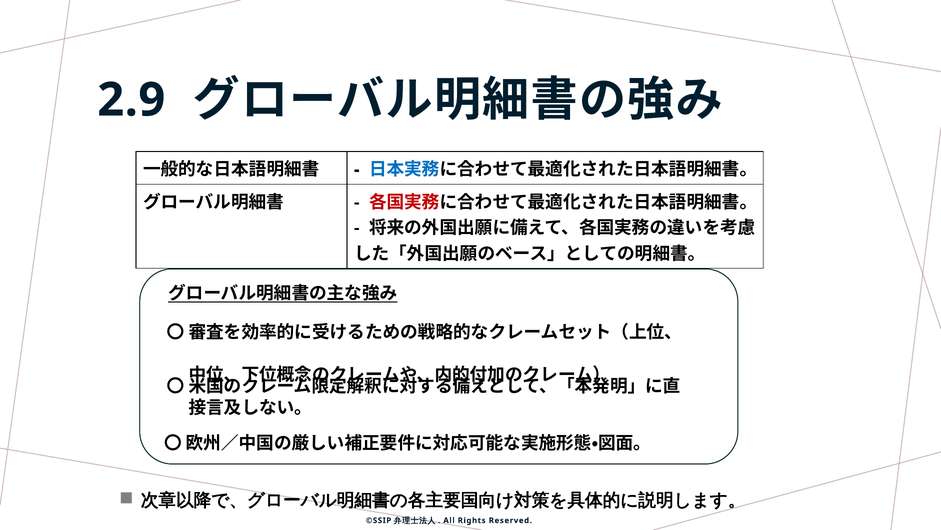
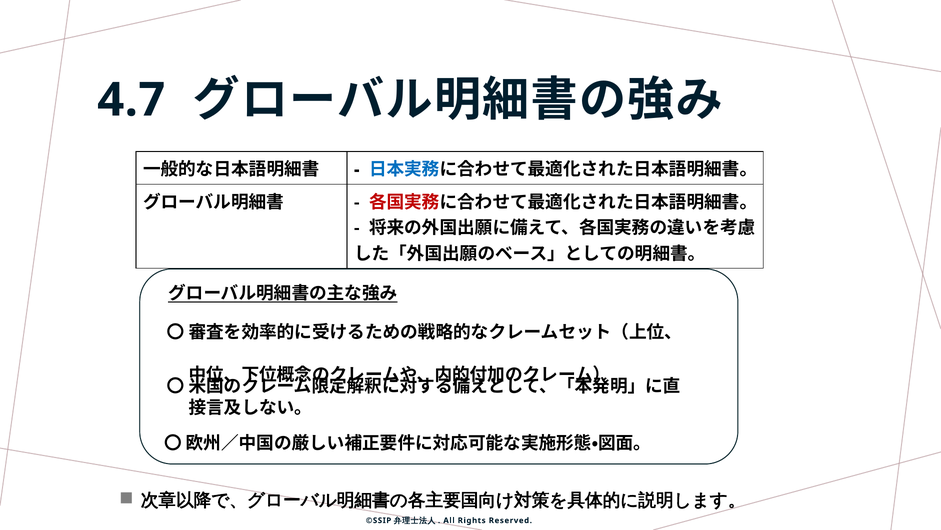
2.9: 2.9 -> 4.7
